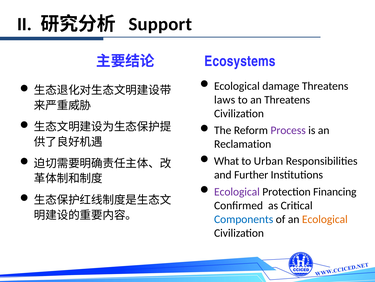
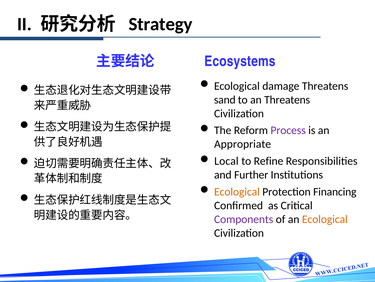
Support: Support -> Strategy
laws: laws -> sand
Reclamation: Reclamation -> Appropriate
What: What -> Local
Urban: Urban -> Refine
Ecological at (237, 191) colour: purple -> orange
Components colour: blue -> purple
